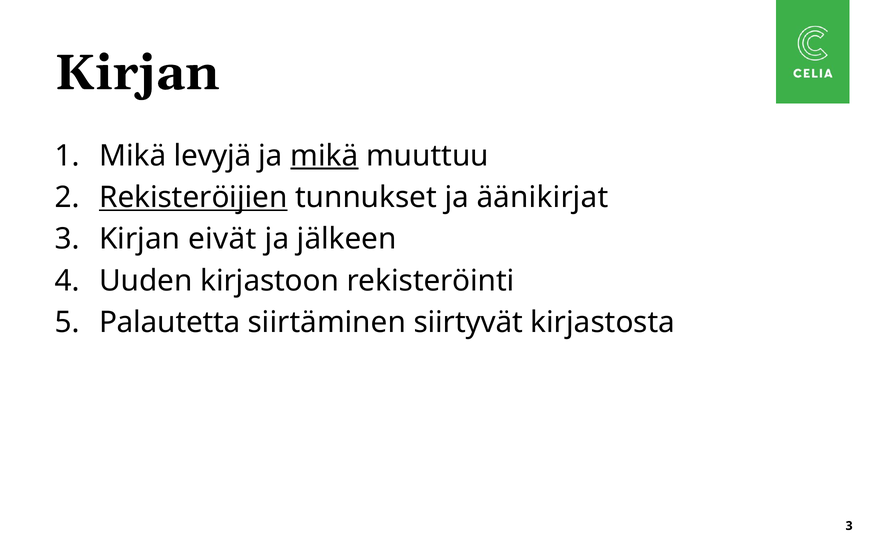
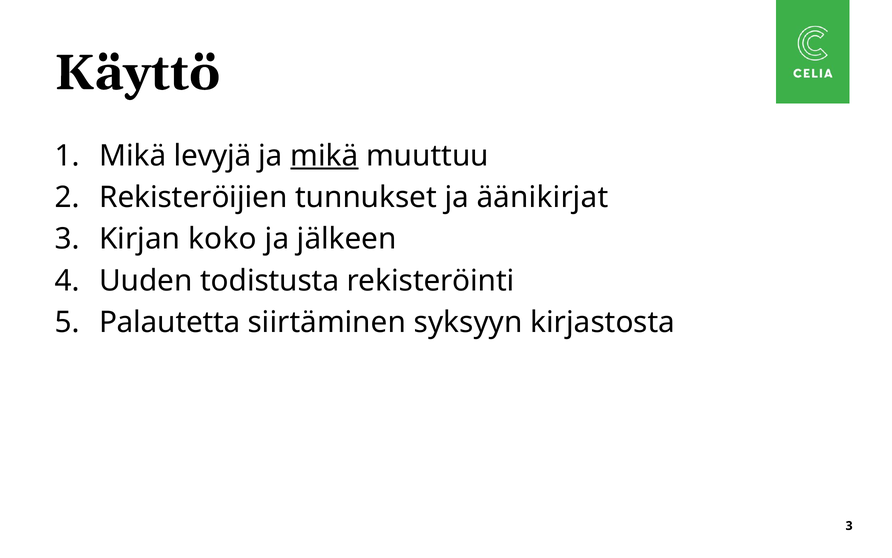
Kirjan at (137, 73): Kirjan -> Käyttö
Rekisteröijien underline: present -> none
eivät: eivät -> koko
kirjastoon: kirjastoon -> todistusta
siirtyvät: siirtyvät -> syksyyn
